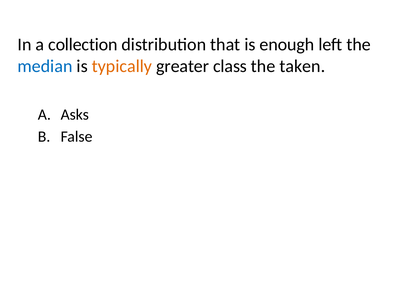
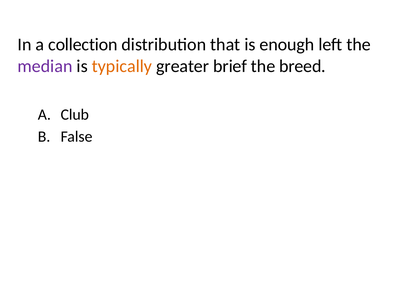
median colour: blue -> purple
class: class -> brief
taken: taken -> breed
Asks: Asks -> Club
